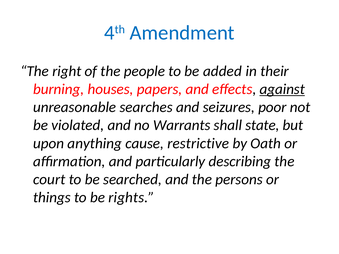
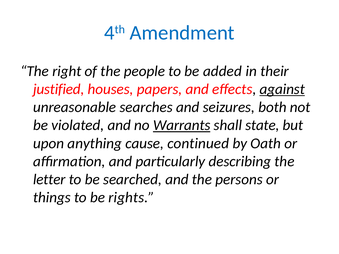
burning: burning -> justified
poor: poor -> both
Warrants underline: none -> present
restrictive: restrictive -> continued
court: court -> letter
